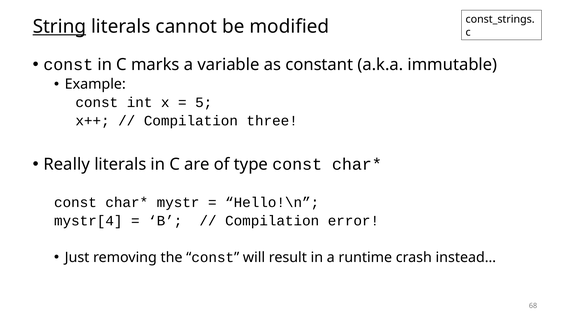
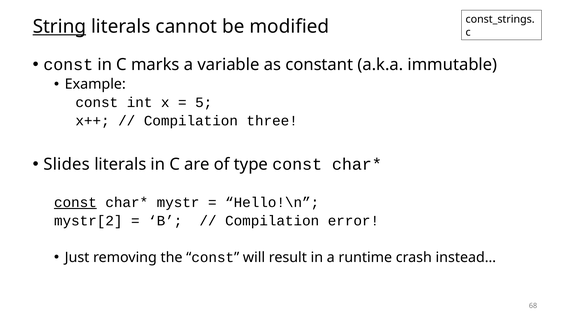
Really: Really -> Slides
const at (75, 202) underline: none -> present
mystr[4: mystr[4 -> mystr[2
